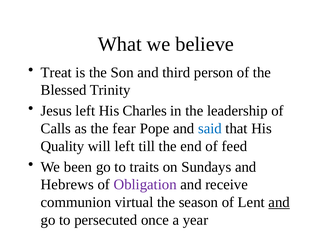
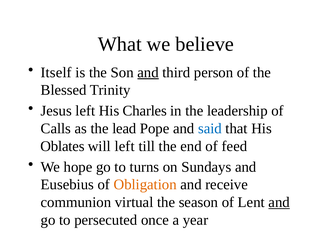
Treat: Treat -> Itself
and at (148, 72) underline: none -> present
fear: fear -> lead
Quality: Quality -> Oblates
been: been -> hope
traits: traits -> turns
Hebrews: Hebrews -> Eusebius
Obligation colour: purple -> orange
